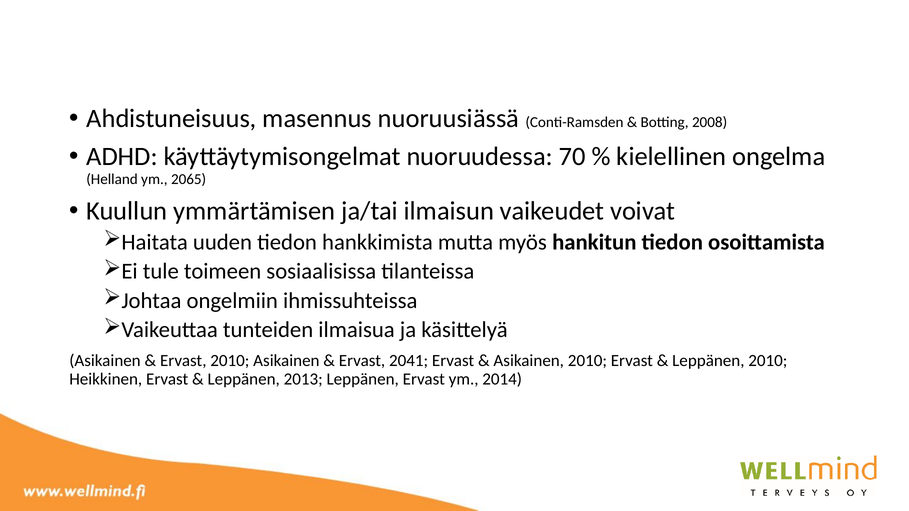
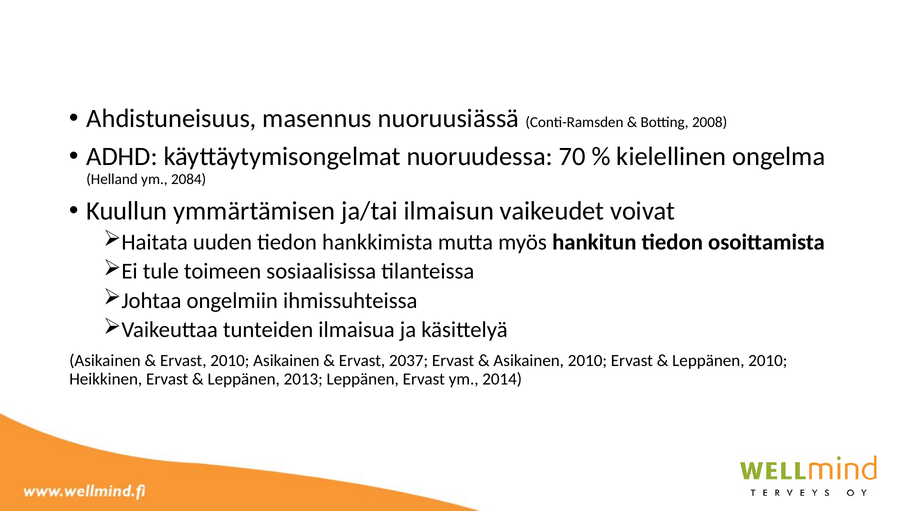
2065: 2065 -> 2084
2041: 2041 -> 2037
